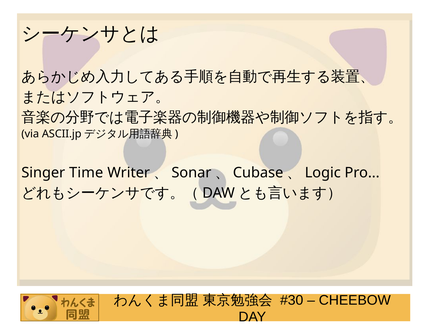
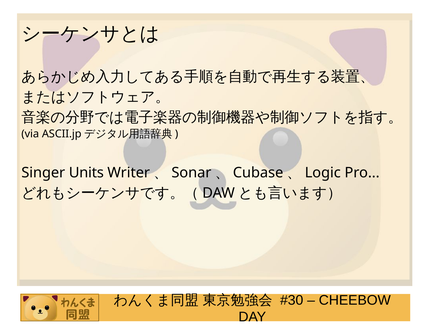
Time: Time -> Units
